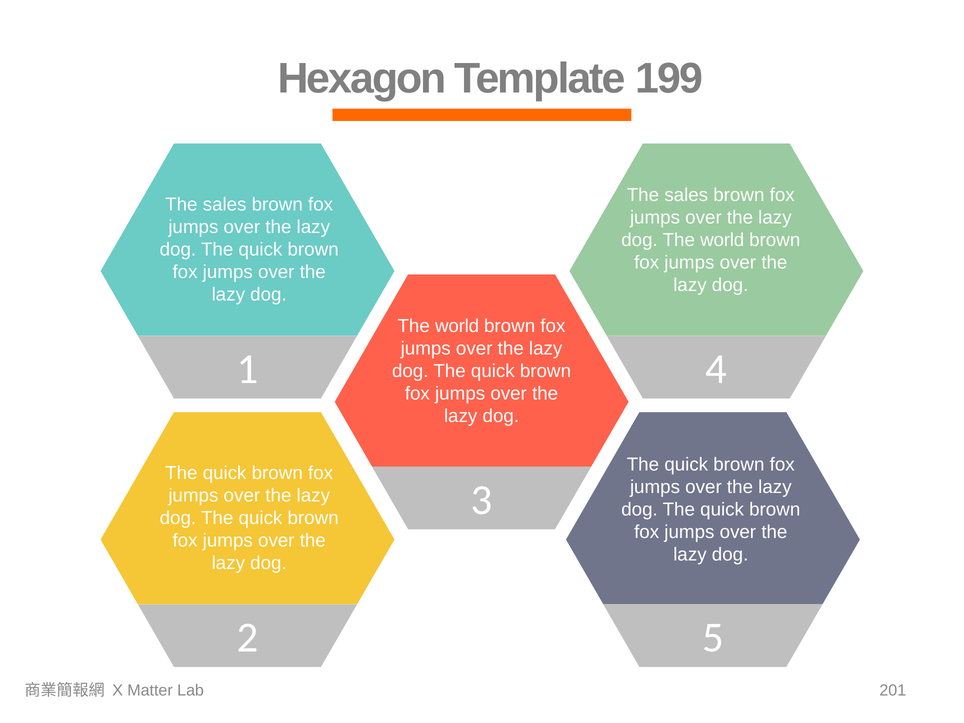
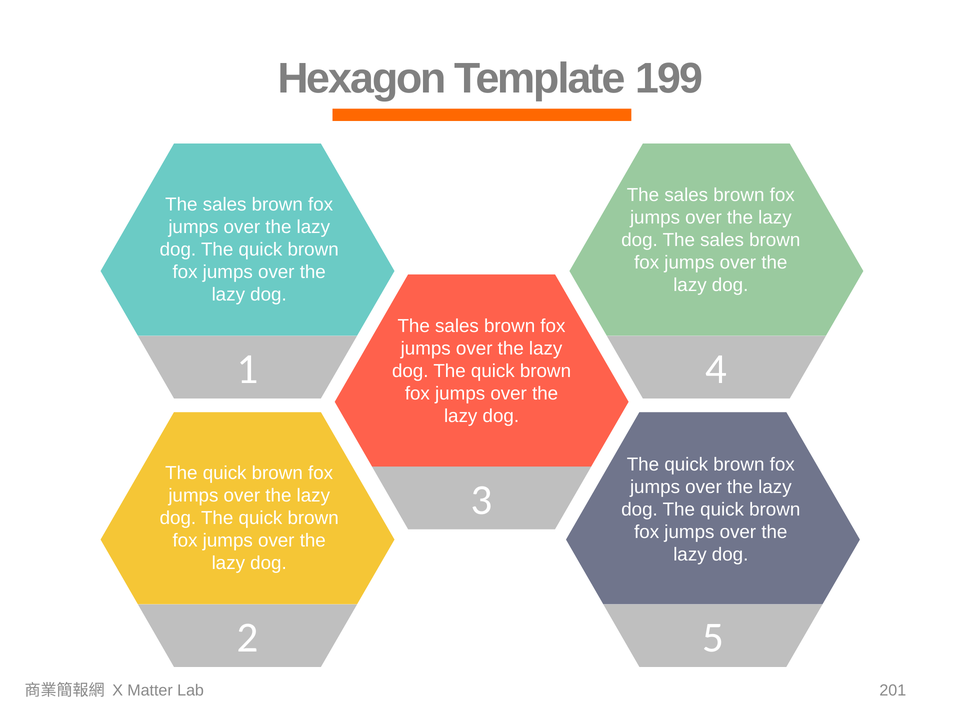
world at (722, 240): world -> sales
world at (457, 326): world -> sales
